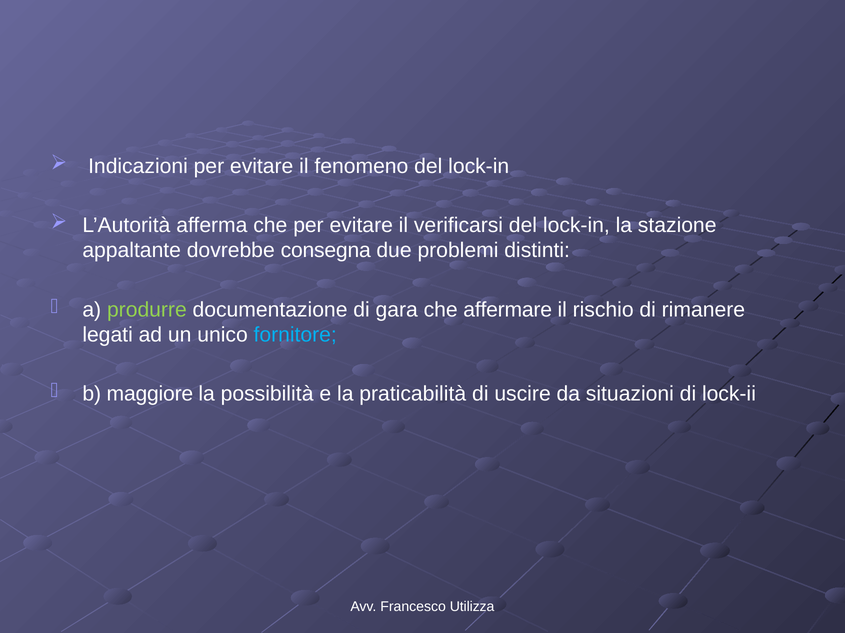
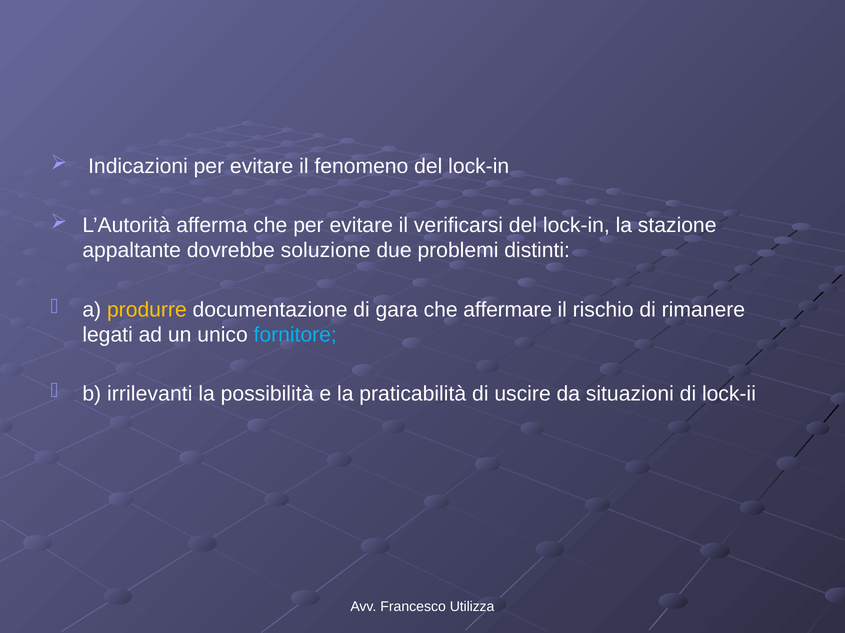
consegna: consegna -> soluzione
produrre colour: light green -> yellow
maggiore: maggiore -> irrilevanti
